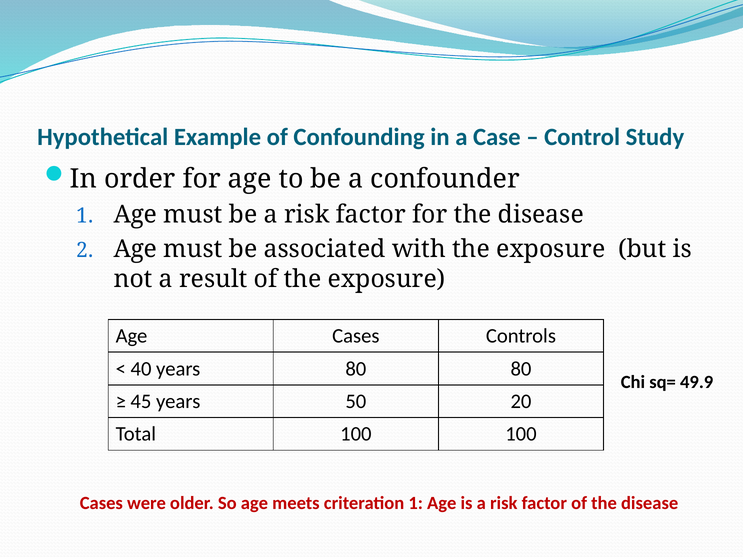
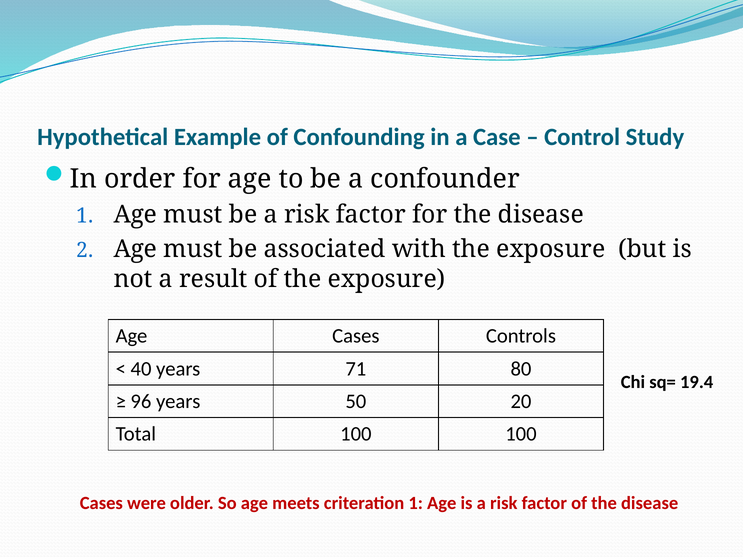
years 80: 80 -> 71
49.9: 49.9 -> 19.4
45: 45 -> 96
